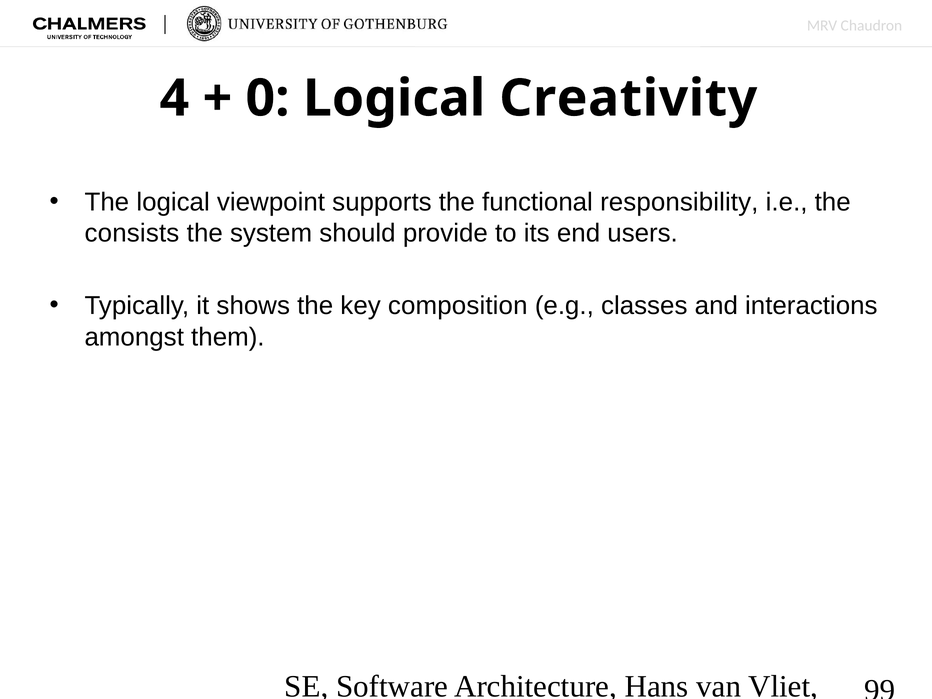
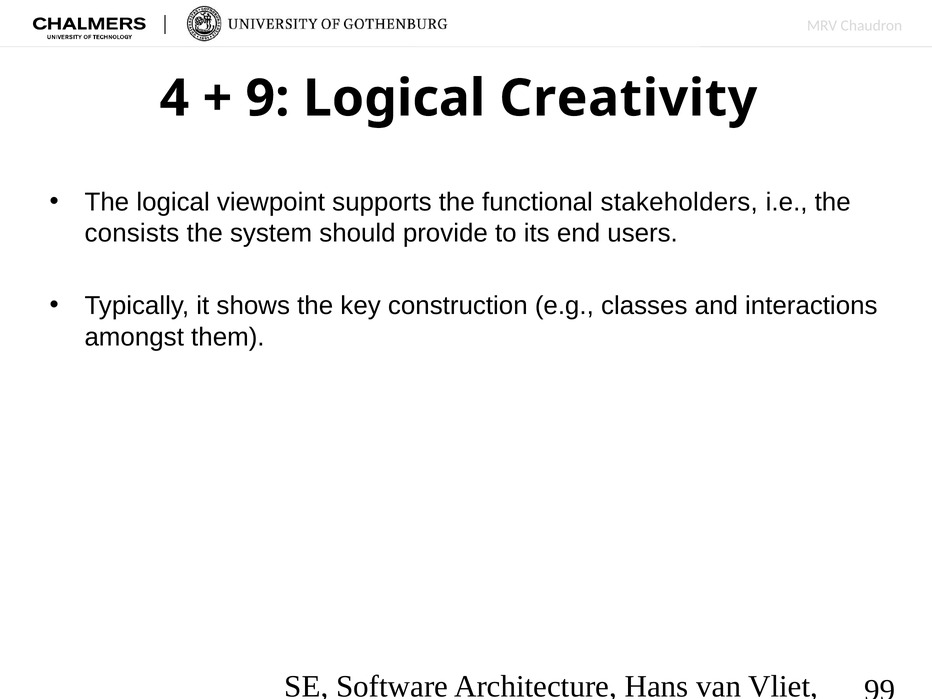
0: 0 -> 9
responsibility: responsibility -> stakeholders
composition: composition -> construction
